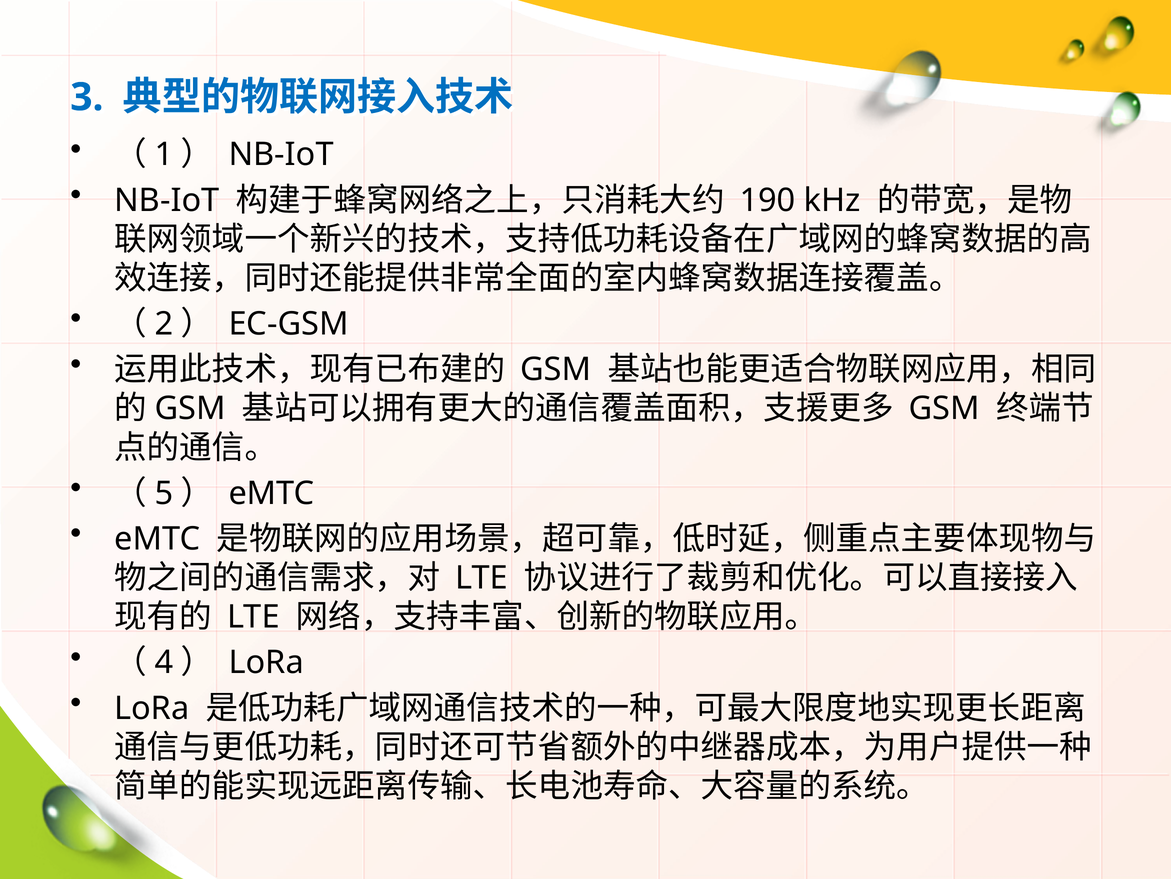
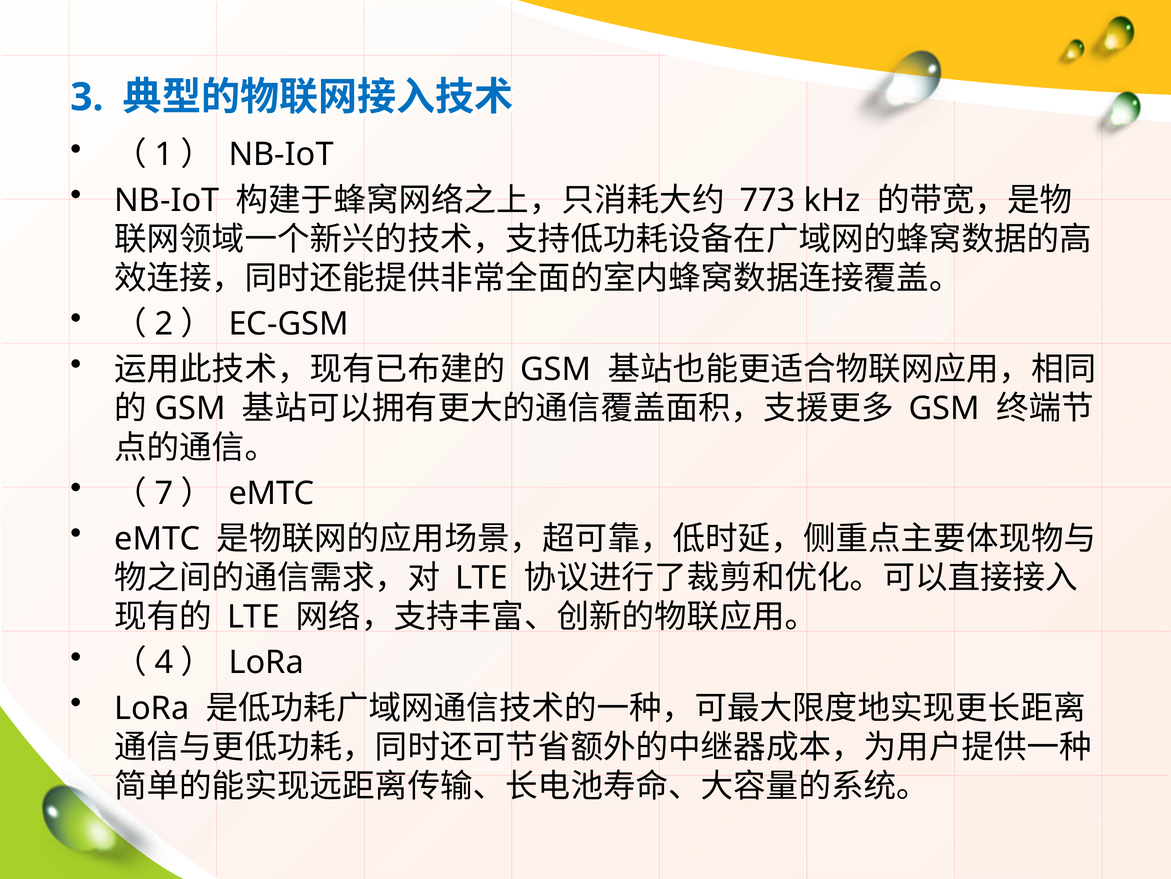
190: 190 -> 773
5: 5 -> 7
